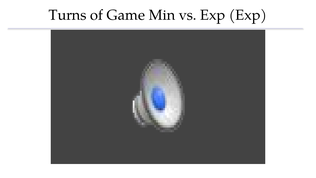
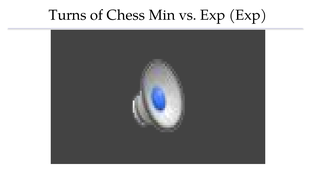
Game: Game -> Chess
